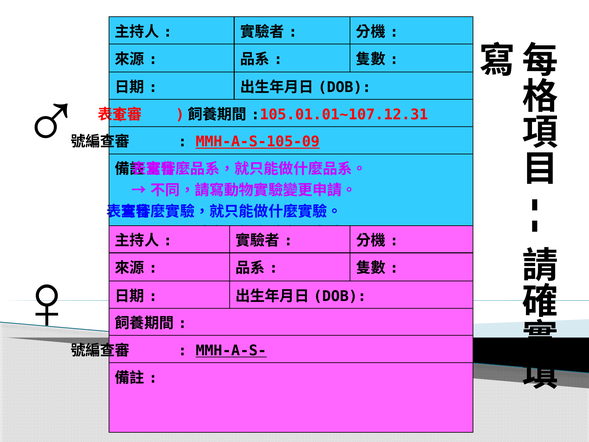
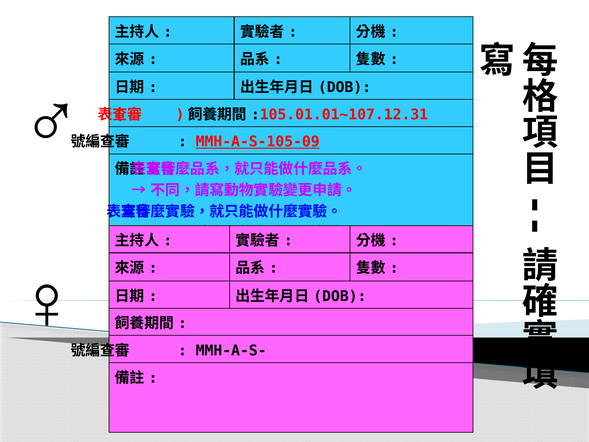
MMH-A-S- underline: present -> none
